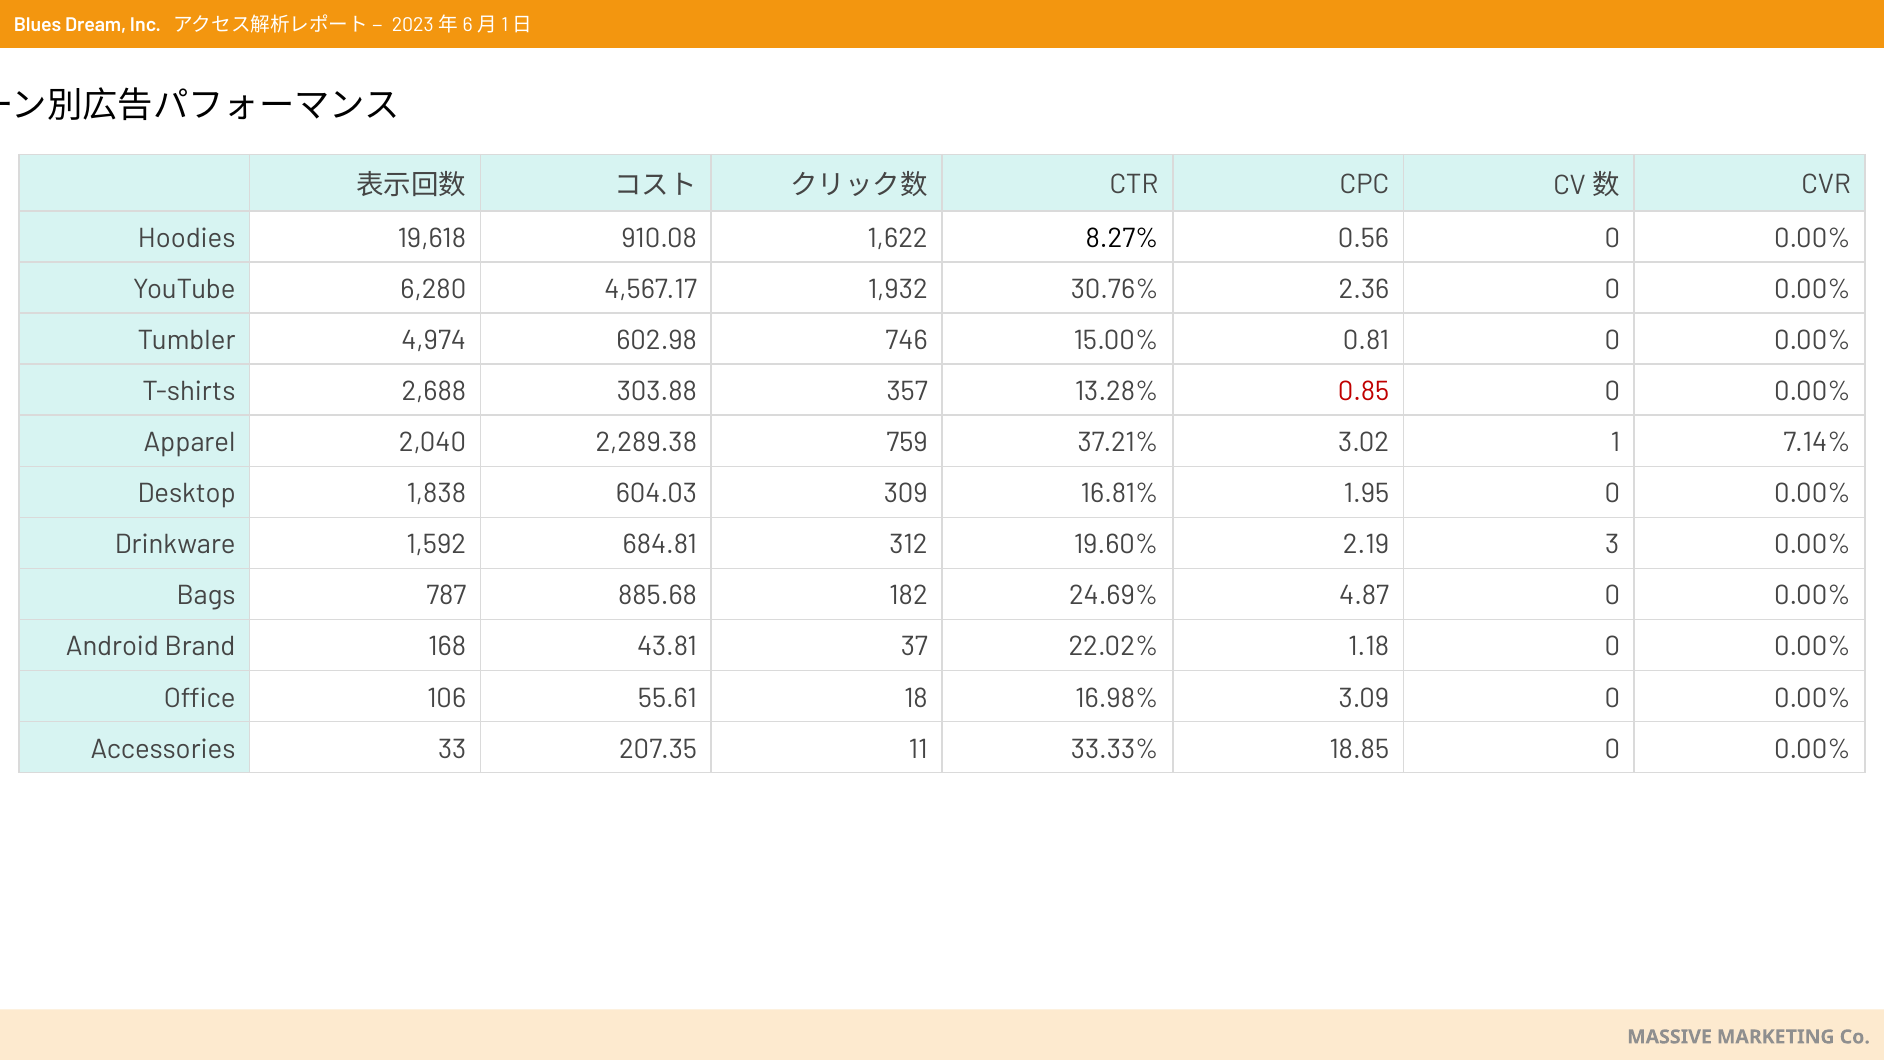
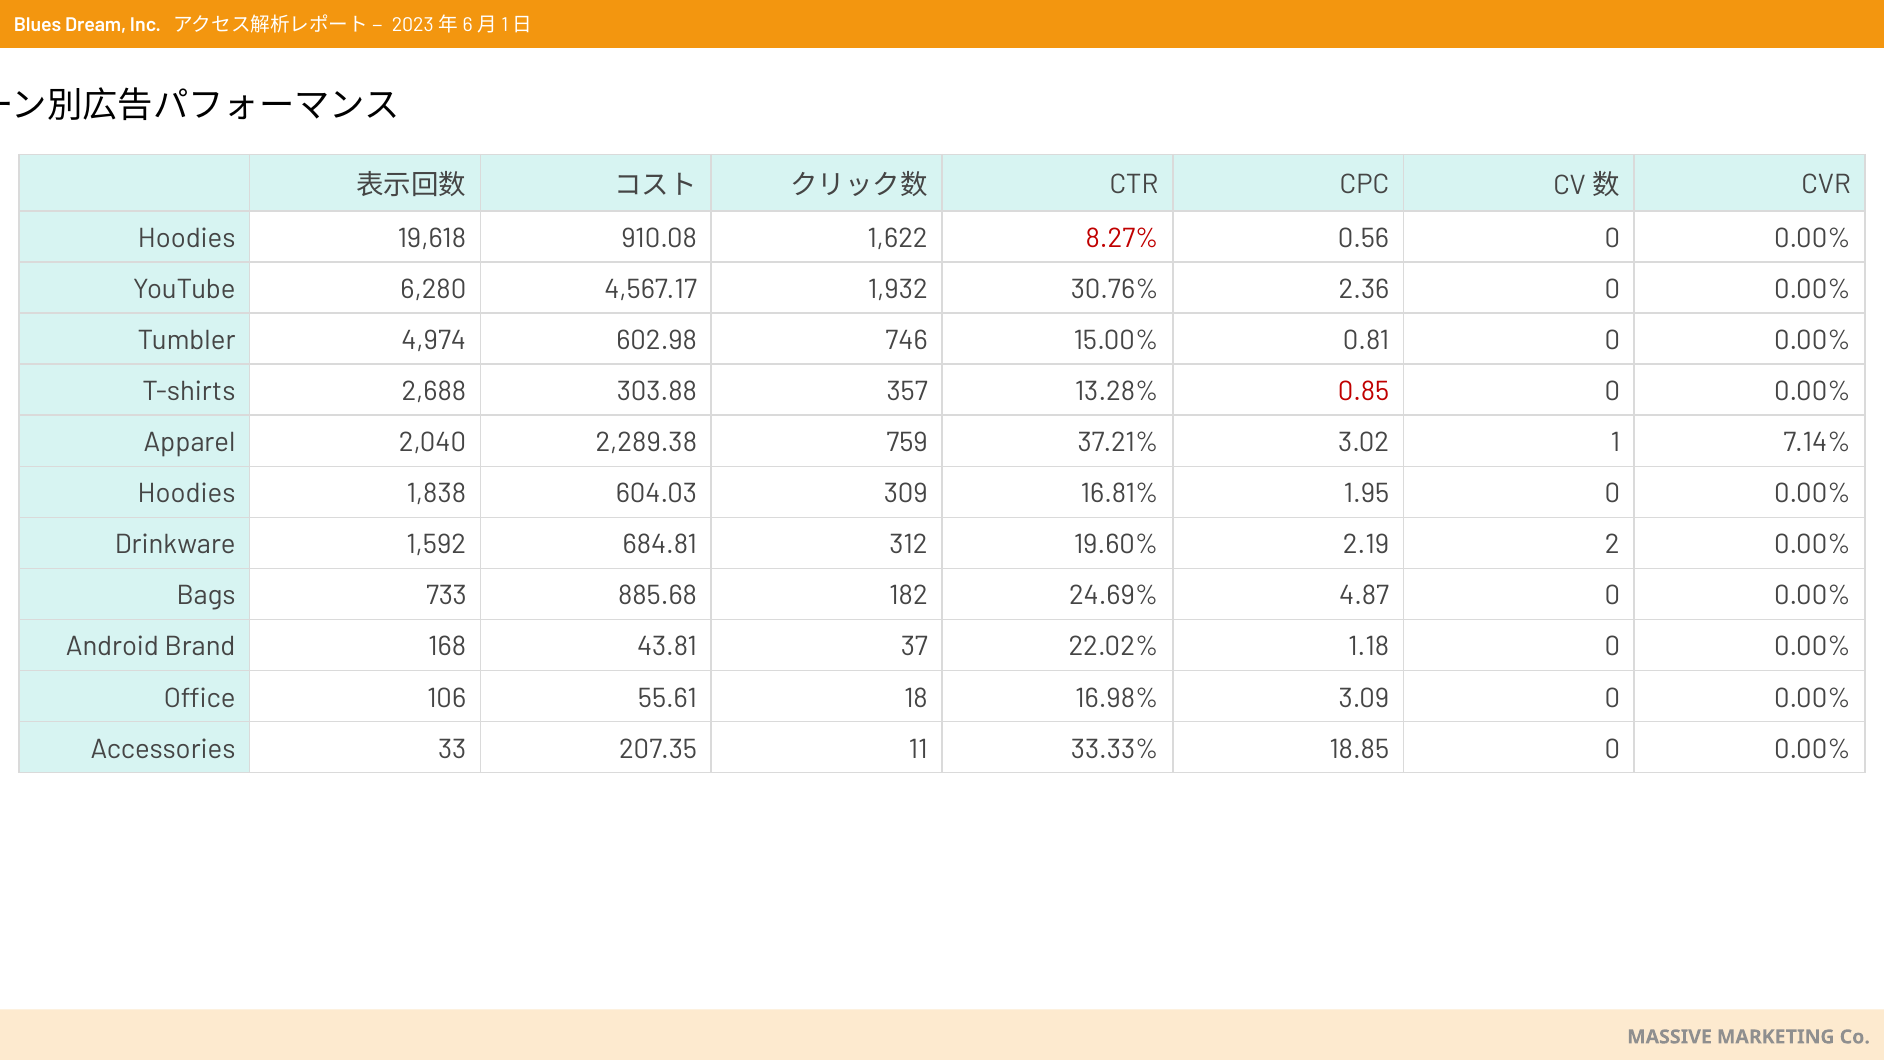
8.27% colour: black -> red
Desktop at (187, 494): Desktop -> Hoodies
3: 3 -> 2
787: 787 -> 733
